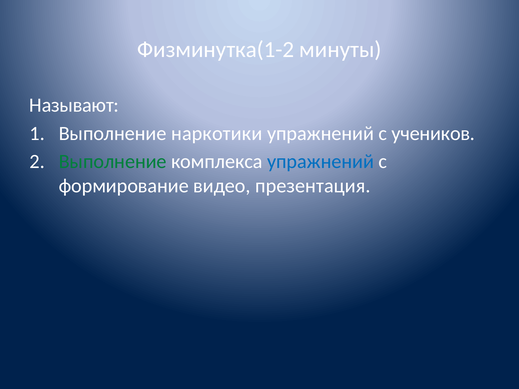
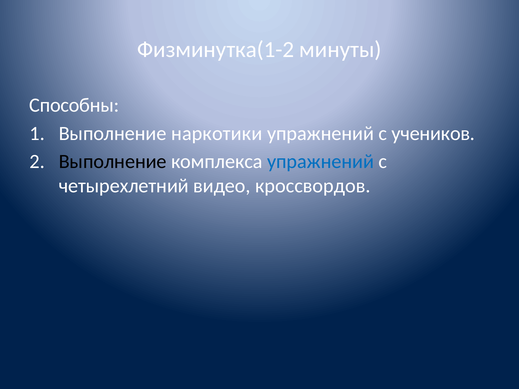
Называют: Называют -> Способны
Выполнение at (113, 162) colour: green -> black
формирование: формирование -> четырехлетний
презентация: презентация -> кроссвордов
